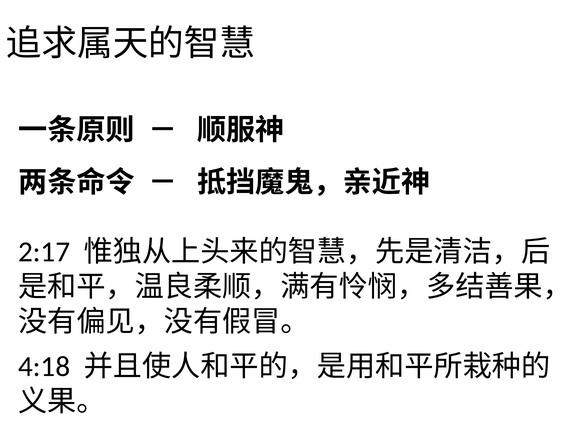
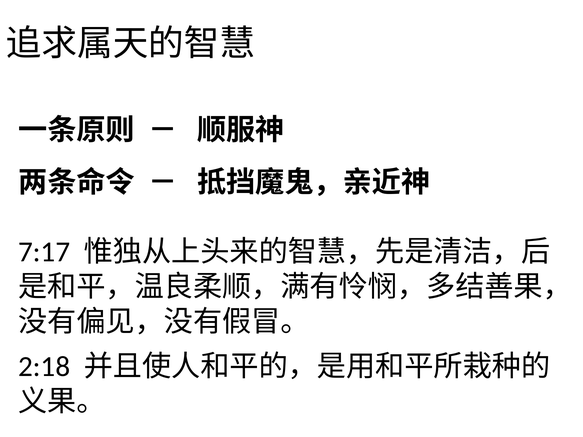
2:17: 2:17 -> 7:17
4:18: 4:18 -> 2:18
